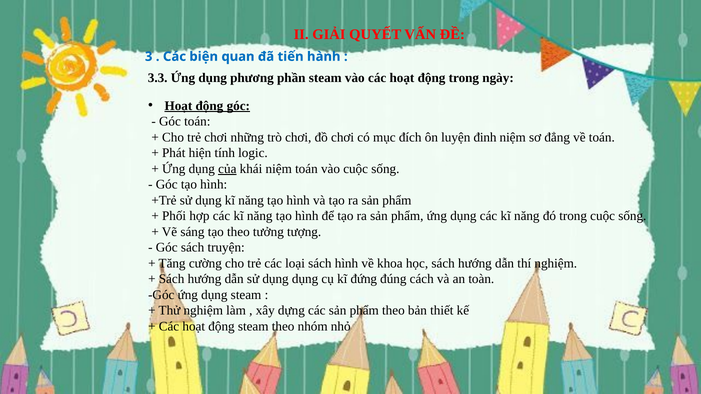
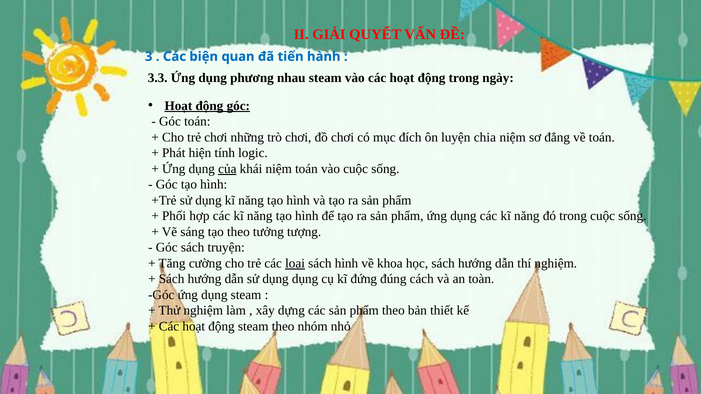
phần: phần -> nhau
đinh: đinh -> chia
loại underline: none -> present
